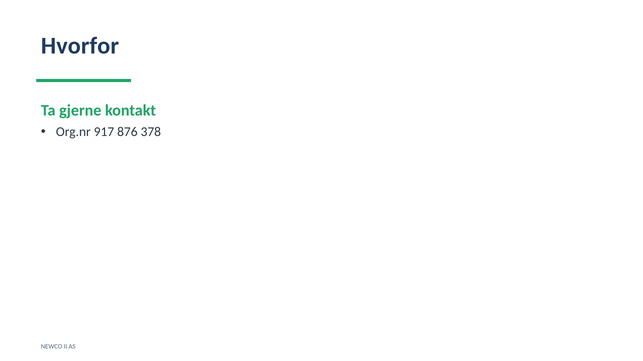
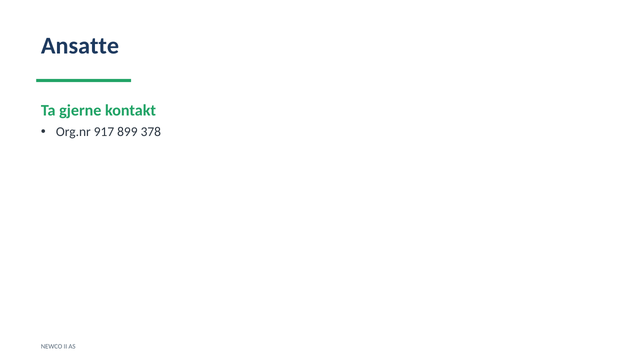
Hvorfor: Hvorfor -> Ansatte
876: 876 -> 899
